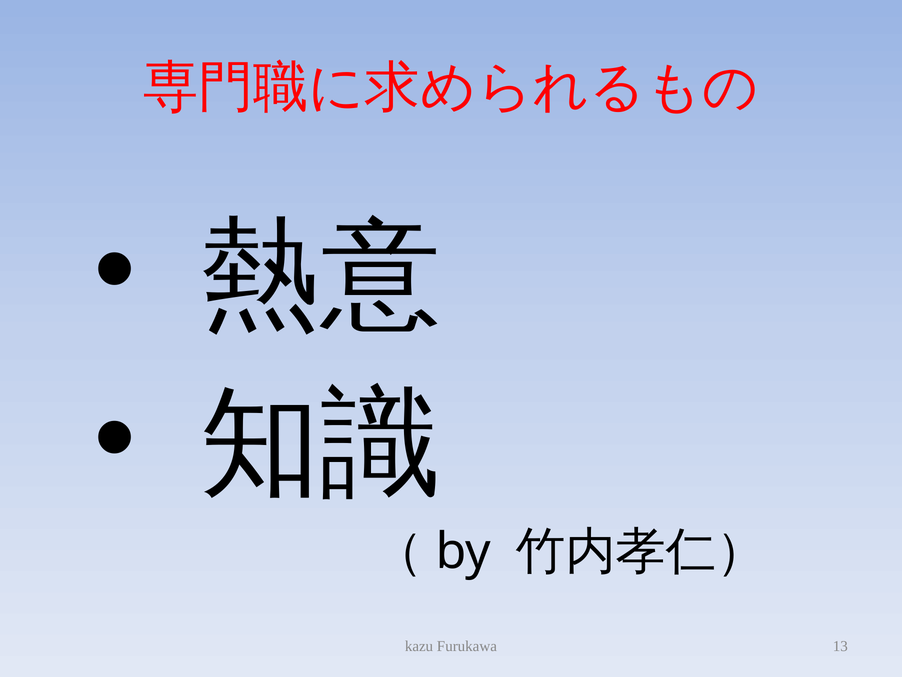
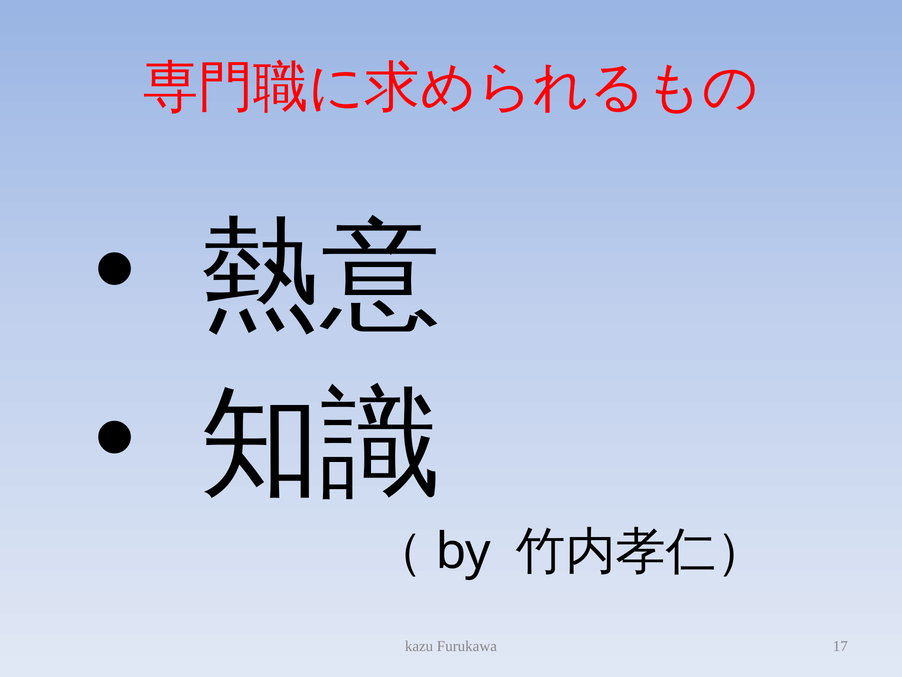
13: 13 -> 17
